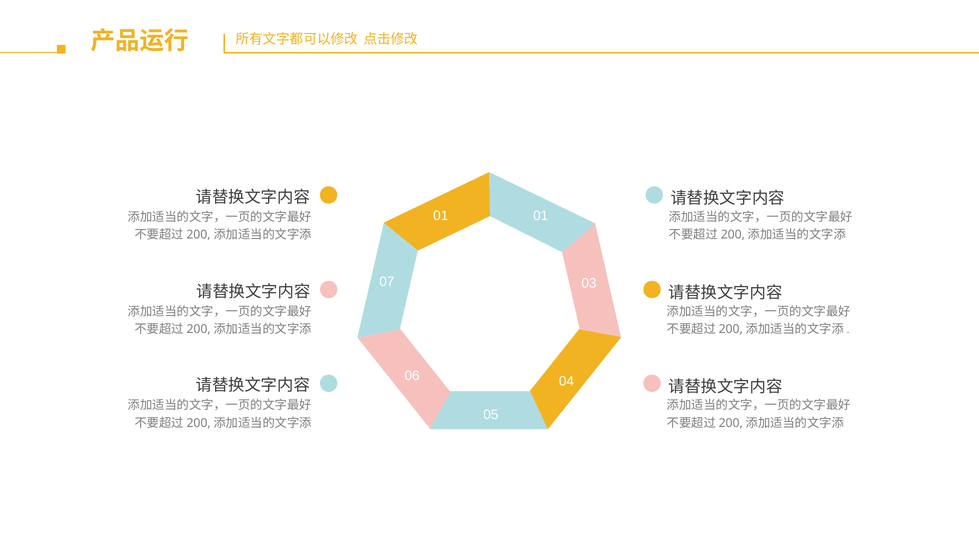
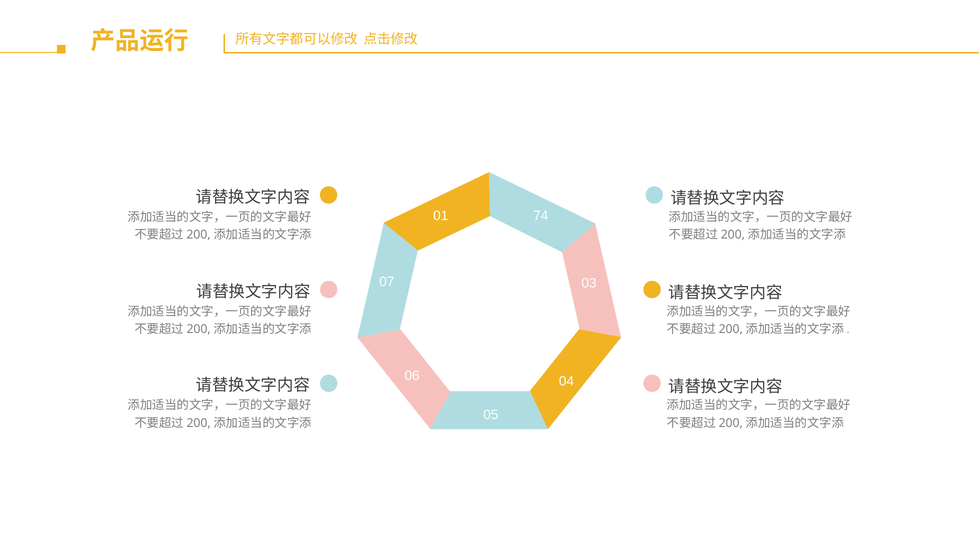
01 01: 01 -> 74
